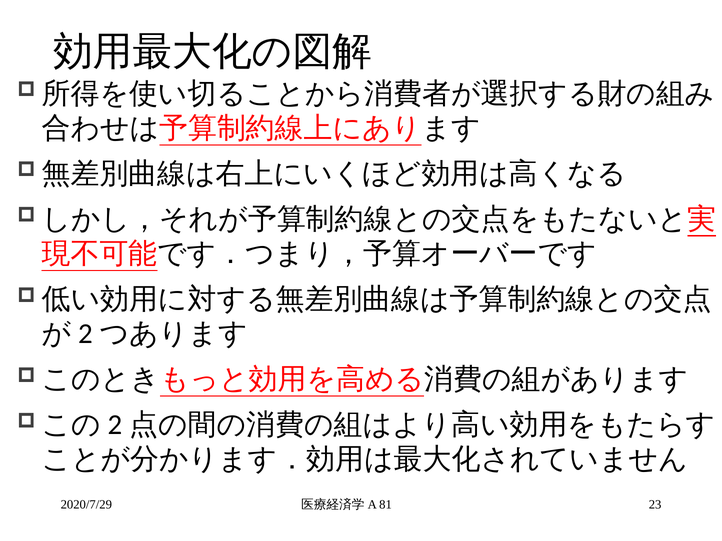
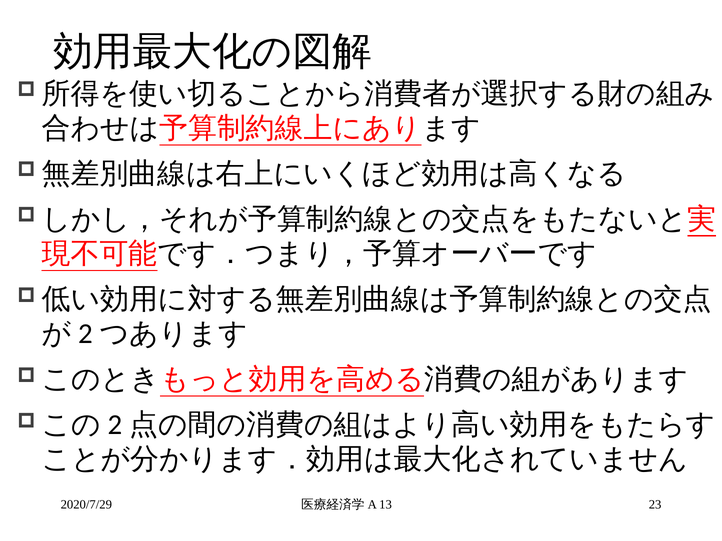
81: 81 -> 13
